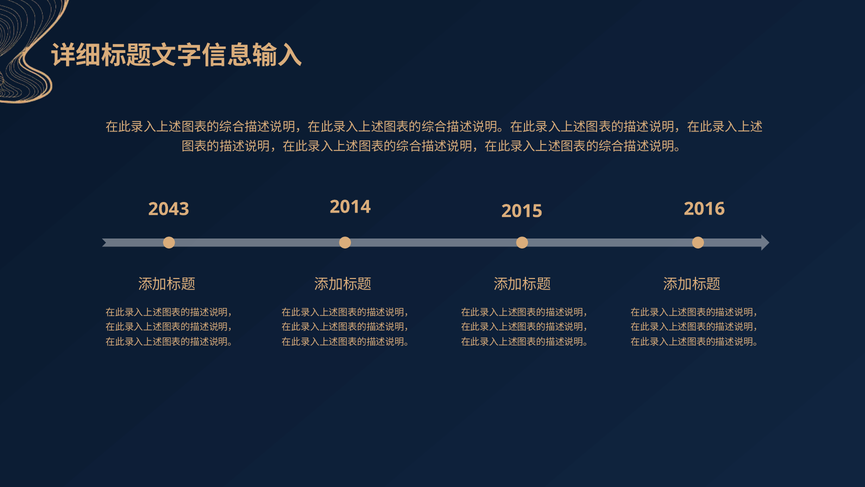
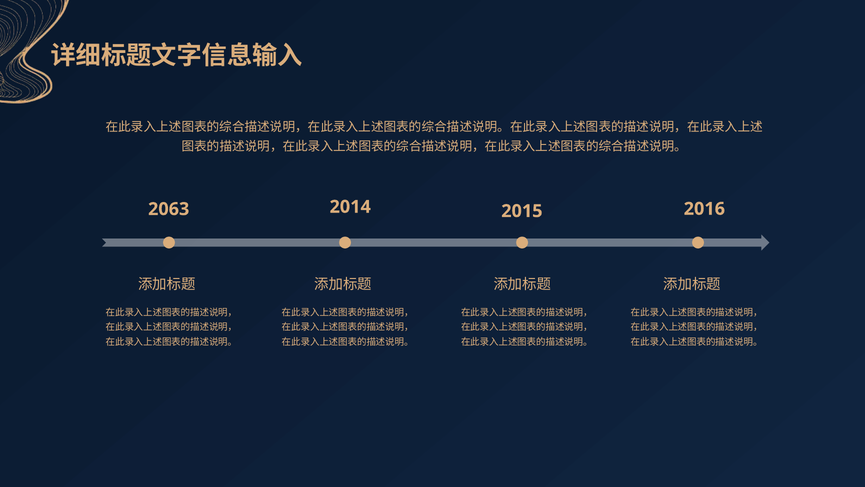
2043: 2043 -> 2063
